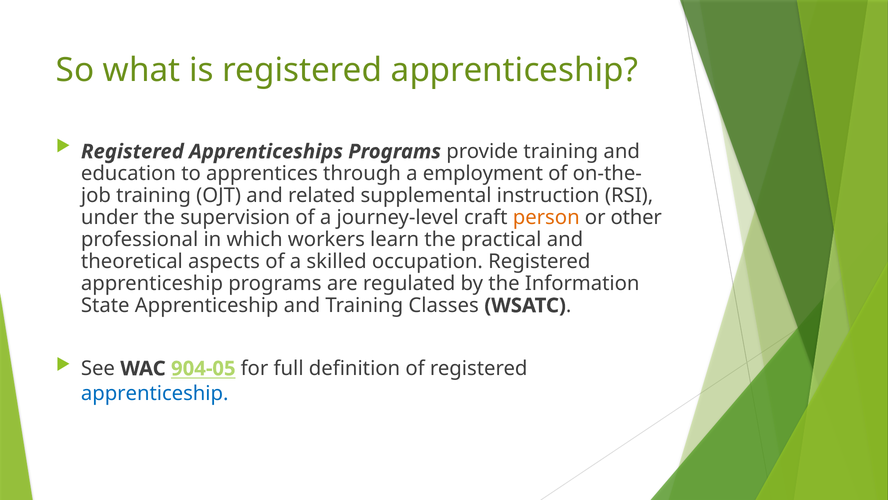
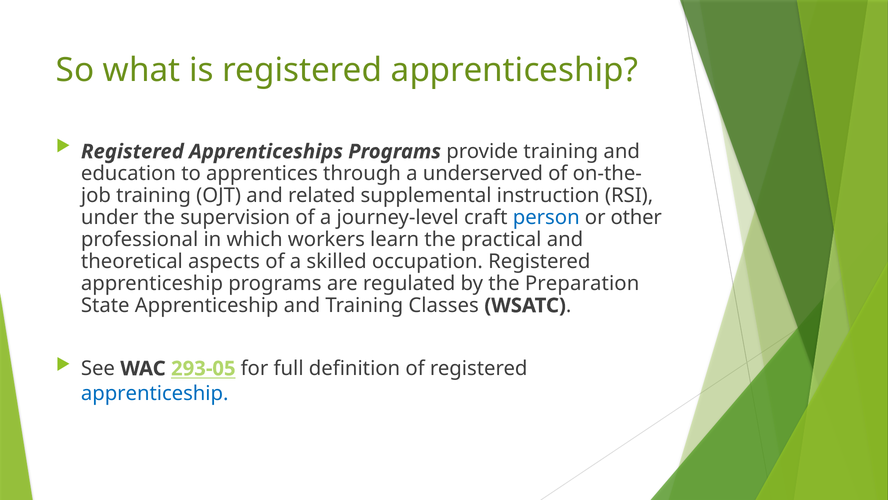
employment: employment -> underserved
person colour: orange -> blue
Information: Information -> Preparation
904-05: 904-05 -> 293-05
